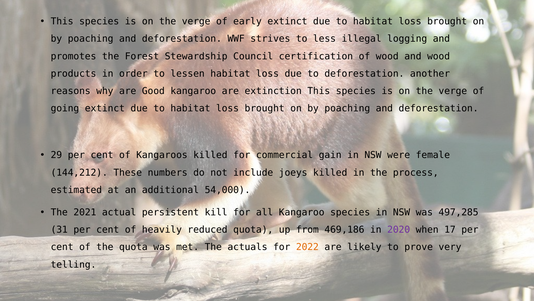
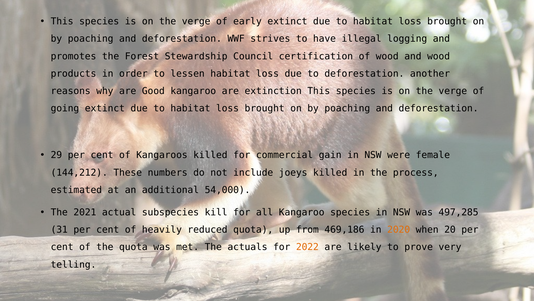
less: less -> have
persistent: persistent -> subspecies
2020 colour: purple -> orange
17: 17 -> 20
